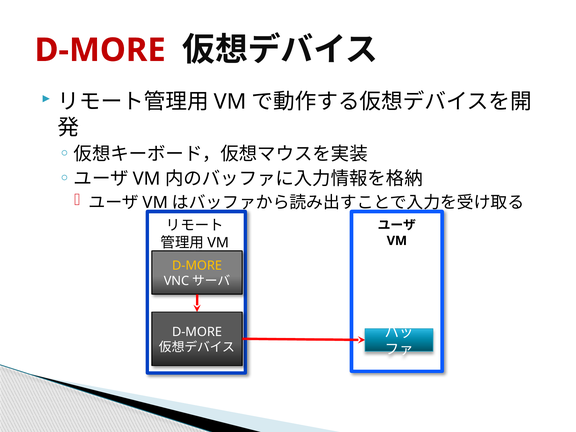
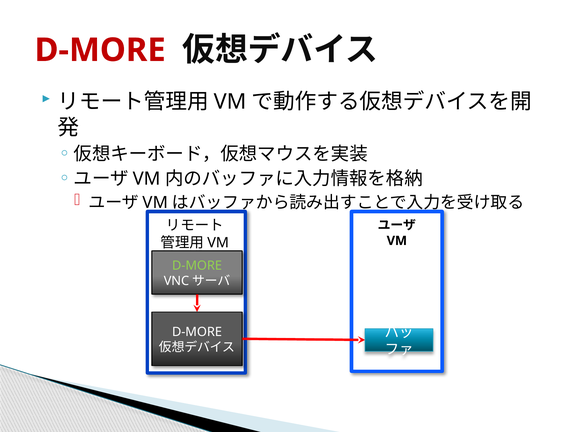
D-MORE at (197, 266) colour: yellow -> light green
